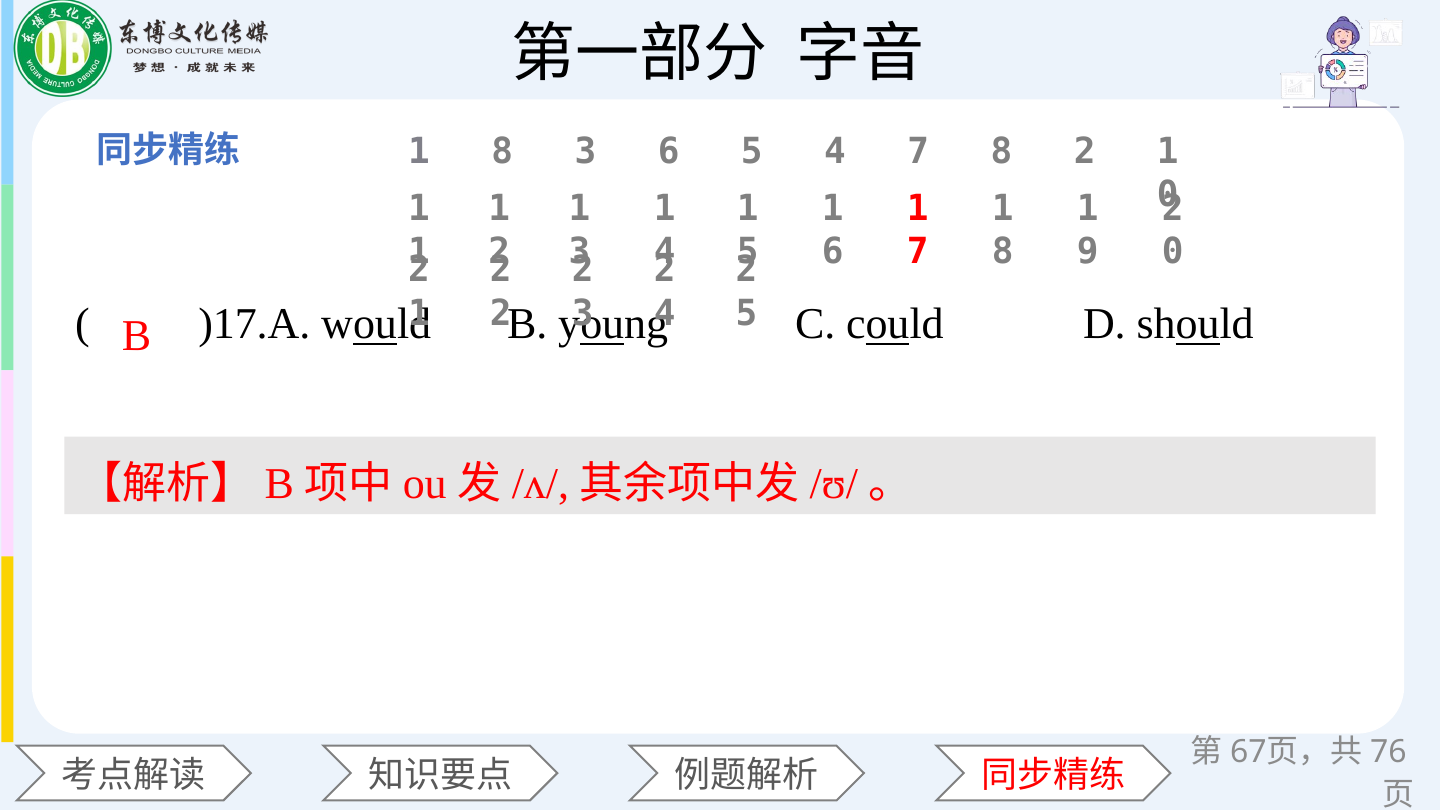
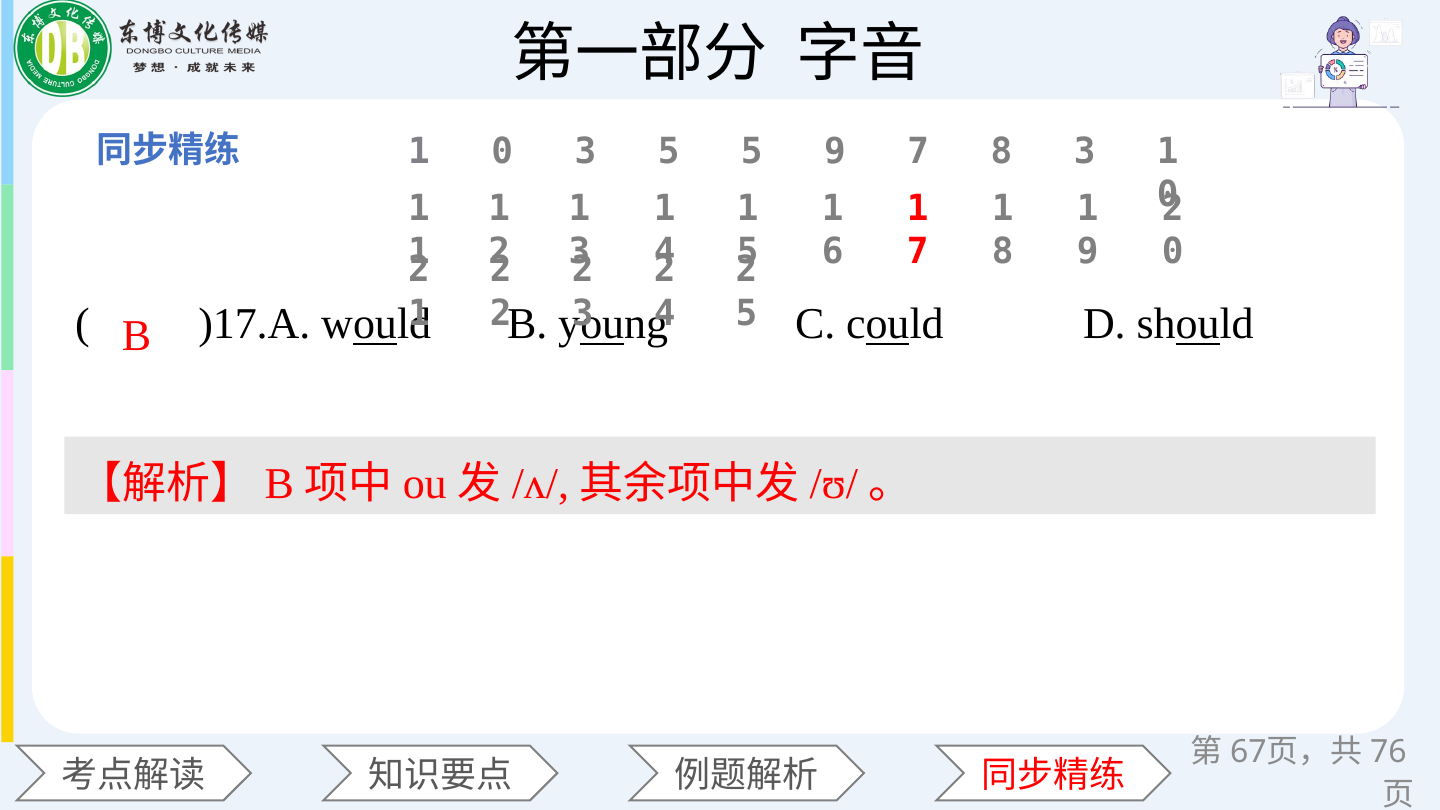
8 at (502, 151): 8 -> 0
3 6: 6 -> 5
5 4: 4 -> 9
8 2: 2 -> 3
